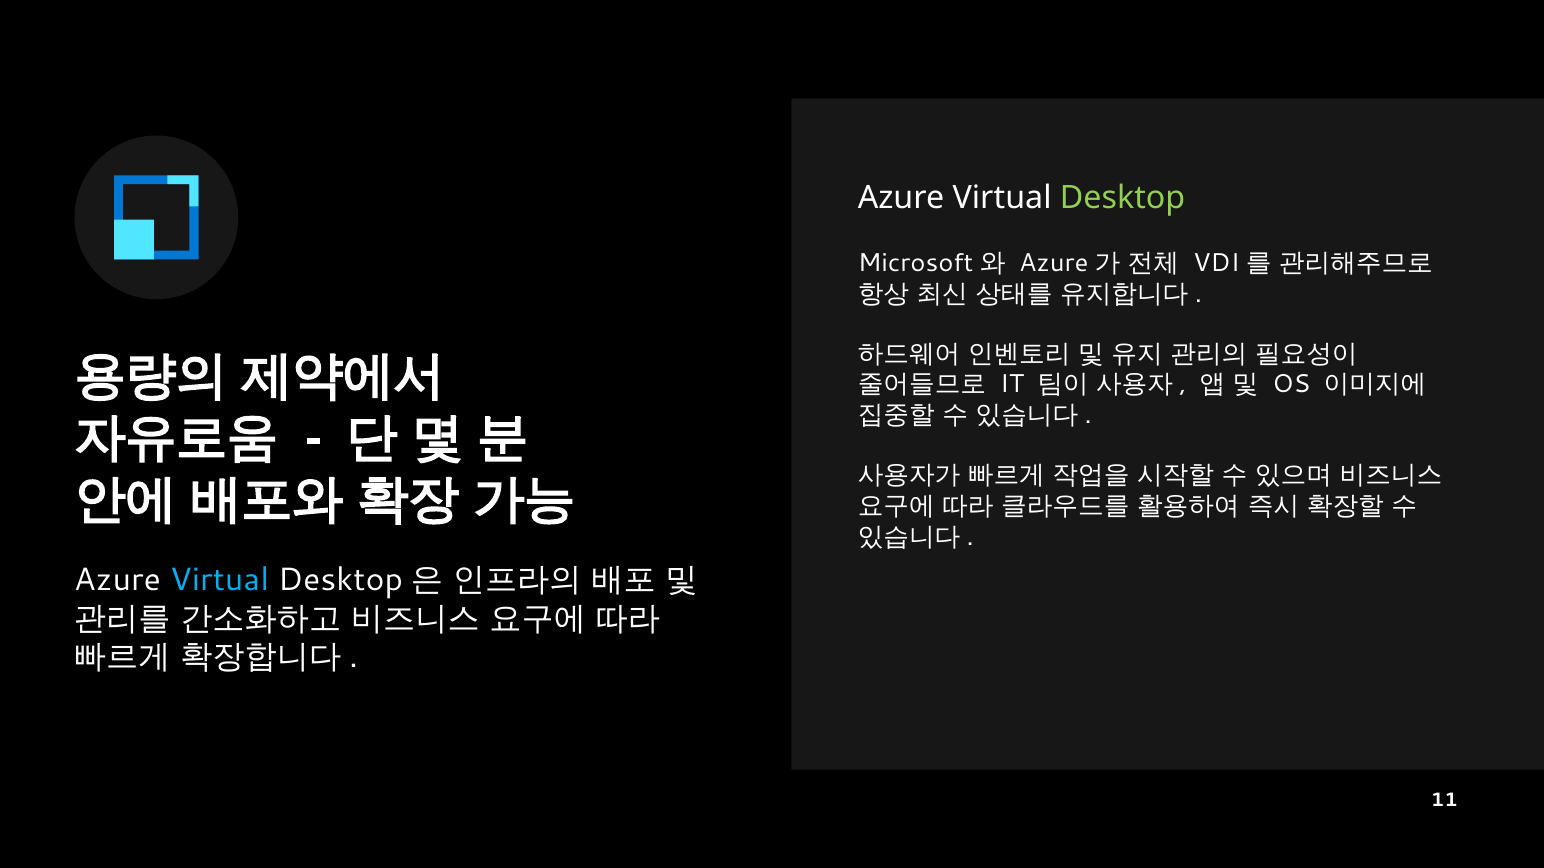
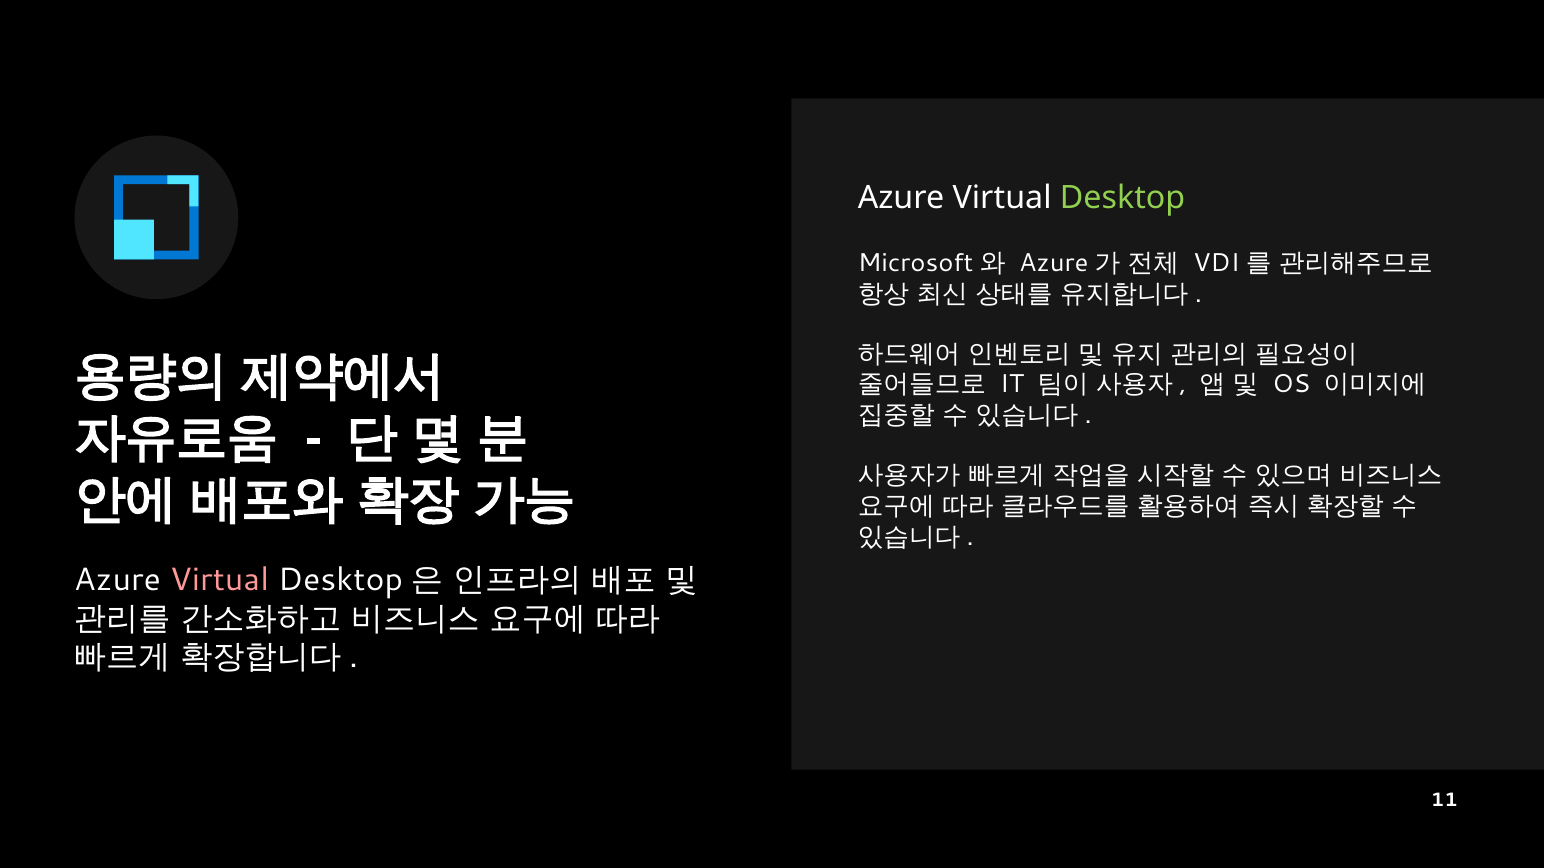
Virtual at (219, 580) colour: light blue -> pink
